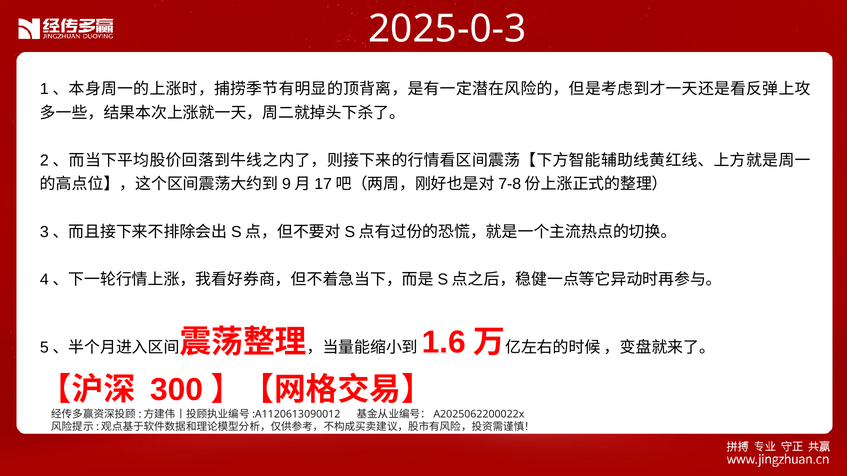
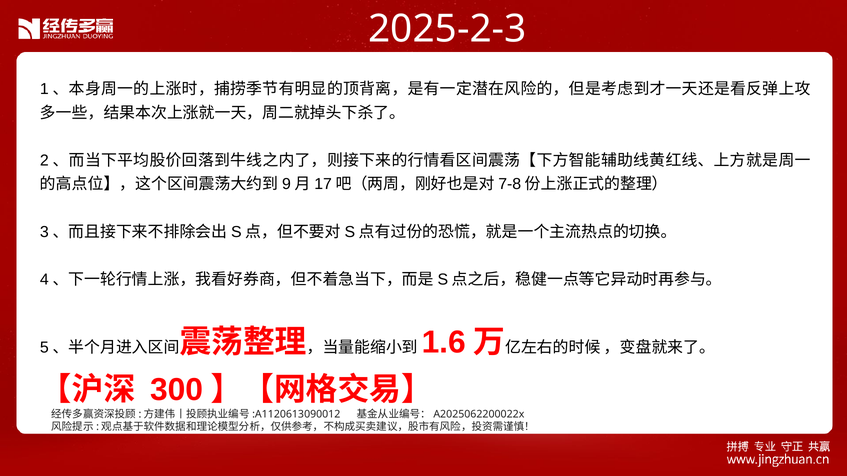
2025-0-3: 2025-0-3 -> 2025-2-3
